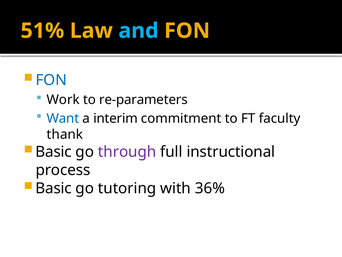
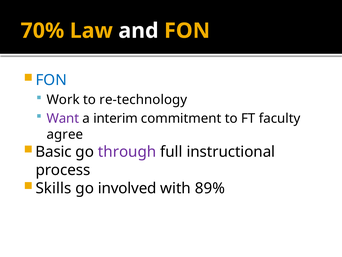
51%: 51% -> 70%
and colour: light blue -> white
re-parameters: re-parameters -> re-technology
Want colour: blue -> purple
thank: thank -> agree
Basic at (54, 188): Basic -> Skills
tutoring: tutoring -> involved
36%: 36% -> 89%
